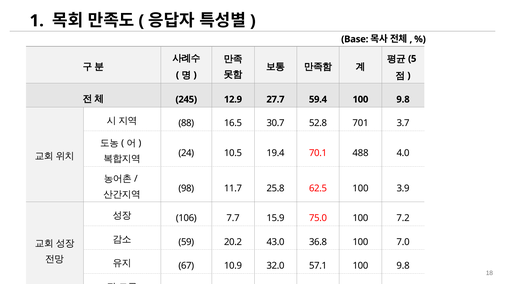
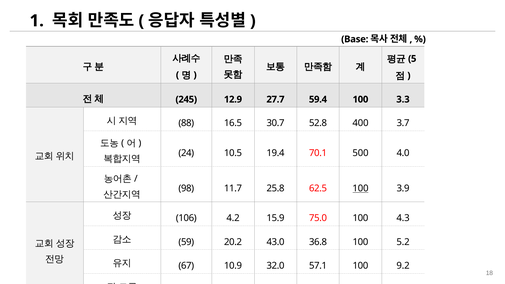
59.4 100 9.8: 9.8 -> 3.3
701: 701 -> 400
488: 488 -> 500
100 at (361, 188) underline: none -> present
7.7: 7.7 -> 4.2
7.2: 7.2 -> 4.3
7.0: 7.0 -> 5.2
57.1 100 9.8: 9.8 -> 9.2
